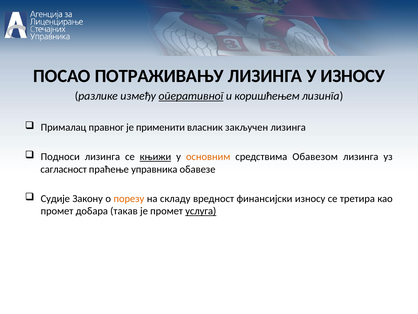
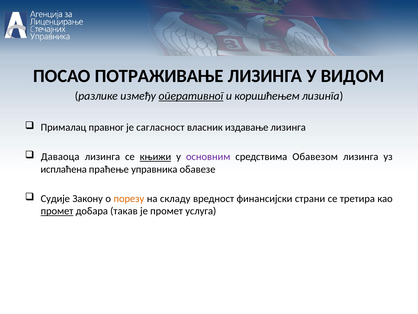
ПОТРАЖИВАЊУ: ПОТРАЖИВАЊУ -> ПОТРАЖИВАЊЕ
У ИЗНОСУ: ИЗНОСУ -> ВИДОМ
применити: применити -> сагласност
закључен: закључен -> издавање
Подноси: Подноси -> Даваоца
основним colour: orange -> purple
сагласност: сагласност -> исплаћена
финансијски износу: износу -> страни
промет at (57, 211) underline: none -> present
услуга underline: present -> none
